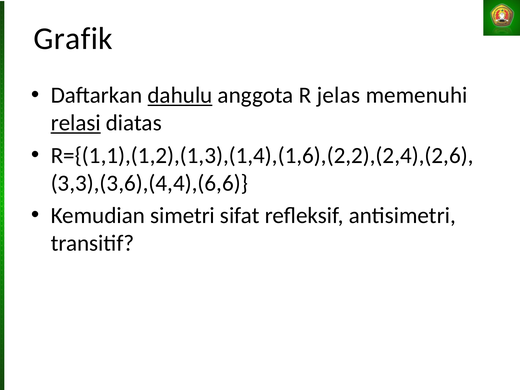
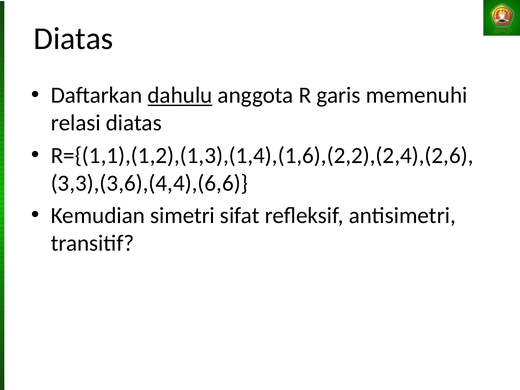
Grafik at (73, 39): Grafik -> Diatas
jelas: jelas -> garis
relasi underline: present -> none
